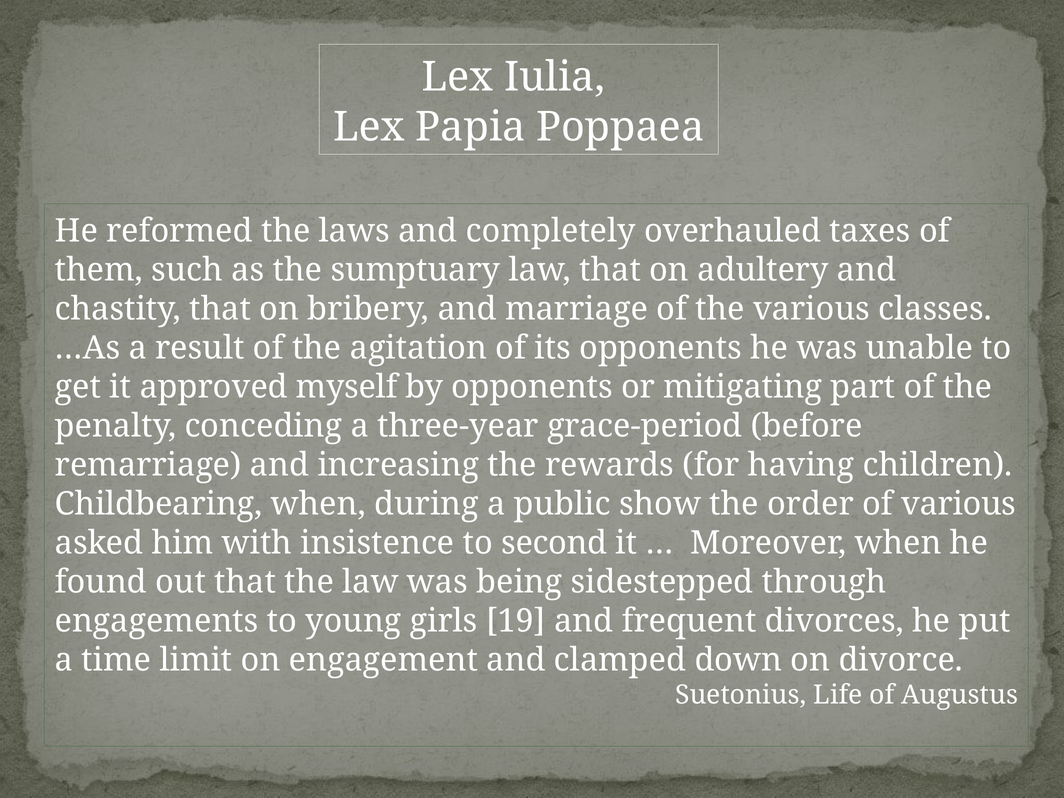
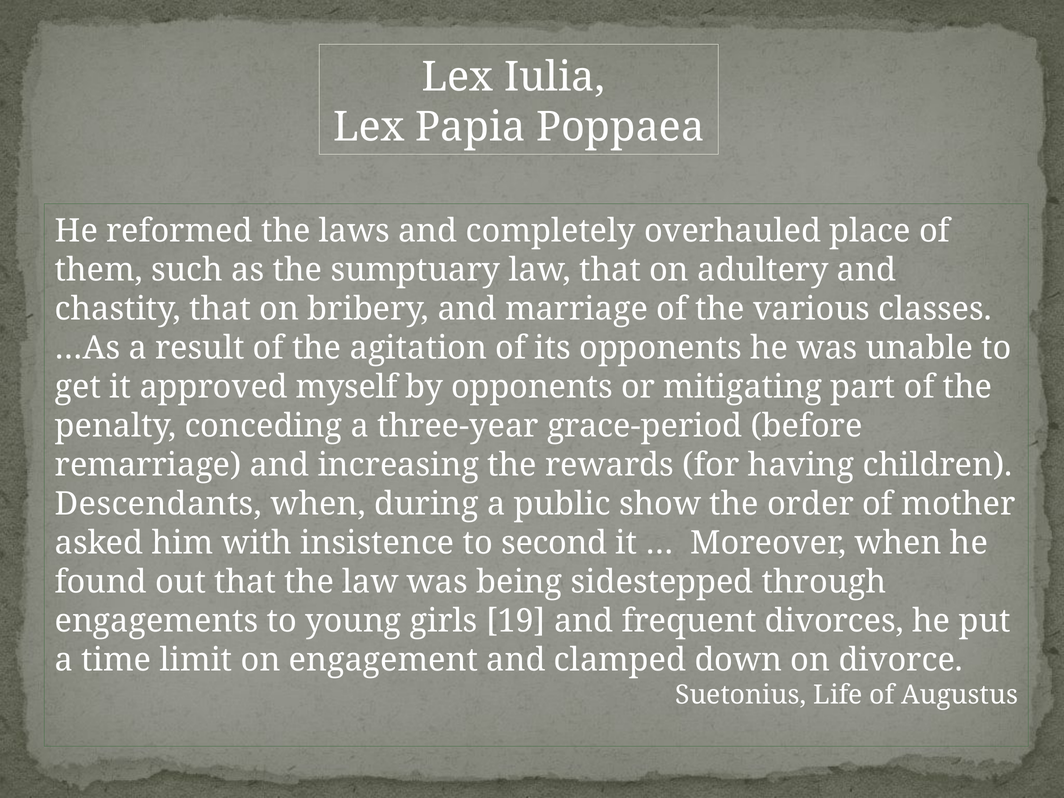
taxes: taxes -> place
Childbearing: Childbearing -> Descendants
of various: various -> mother
